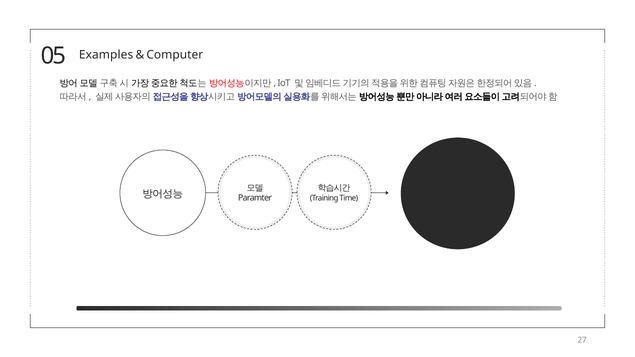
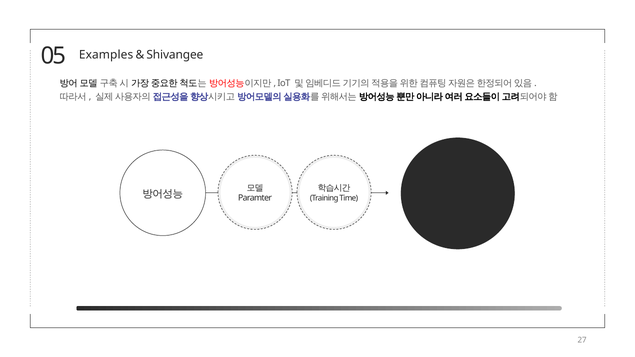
Computer: Computer -> Shivangee
